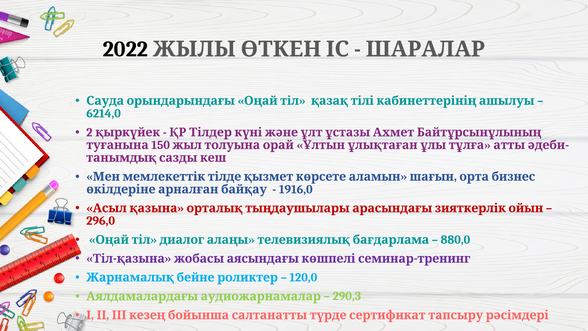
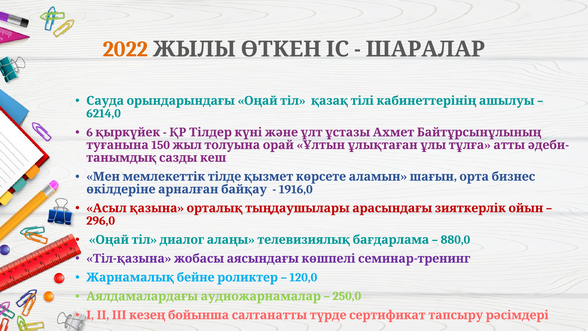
2022 colour: black -> orange
2: 2 -> 6
290,3: 290,3 -> 250,0
